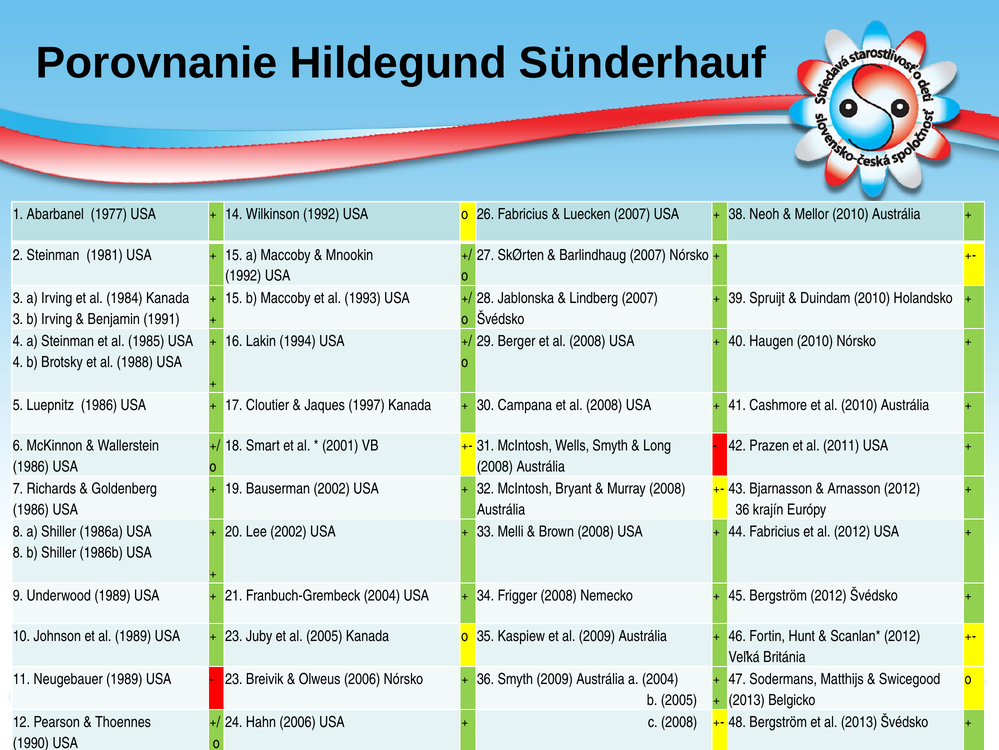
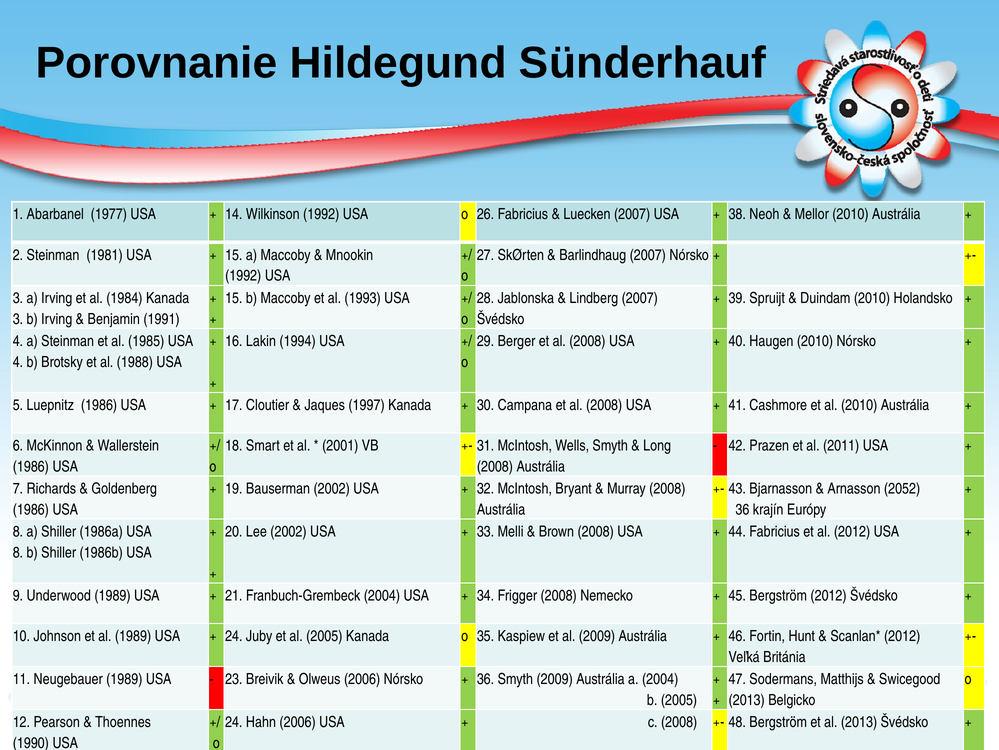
Arnasson 2012: 2012 -> 2052
23 at (234, 636): 23 -> 24
